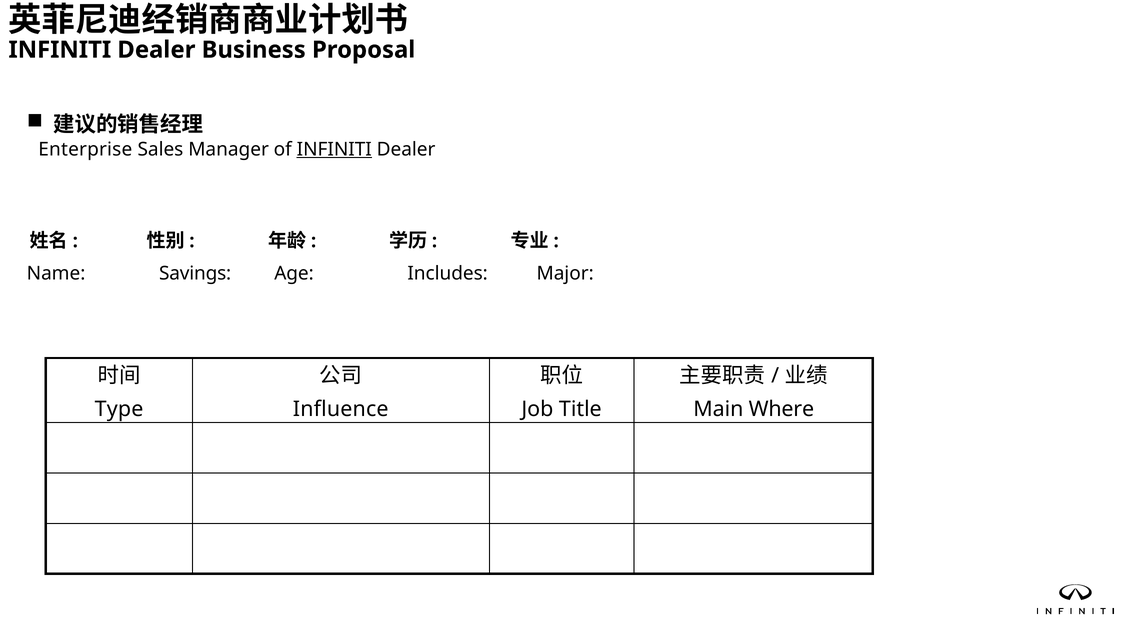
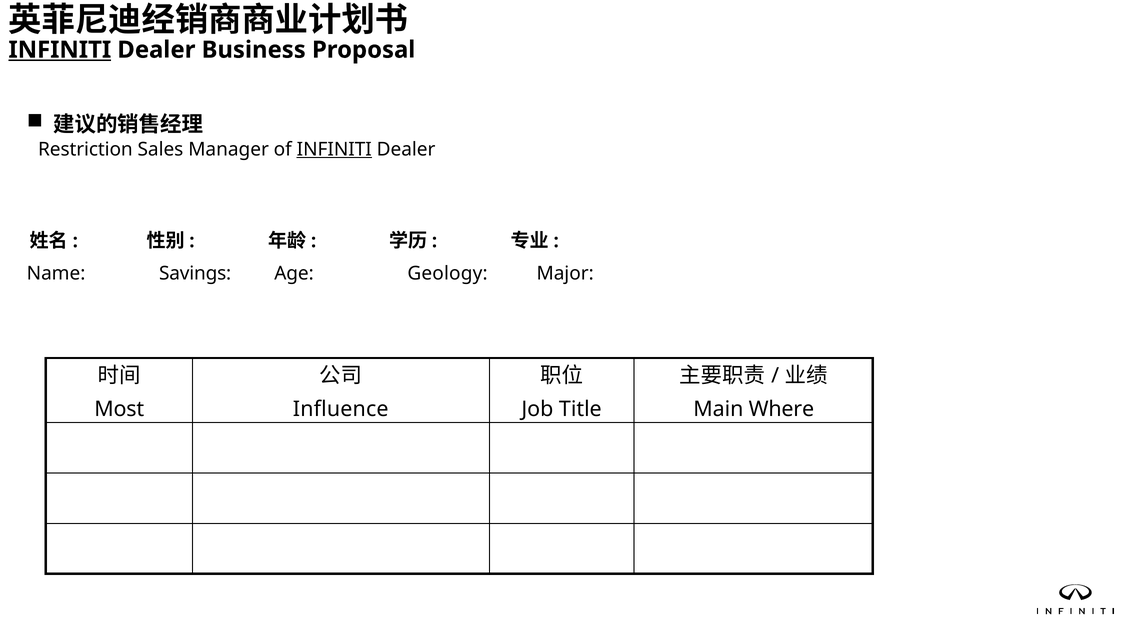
INFINITI at (60, 50) underline: none -> present
Enterprise: Enterprise -> Restriction
Includes: Includes -> Geology
Type: Type -> Most
